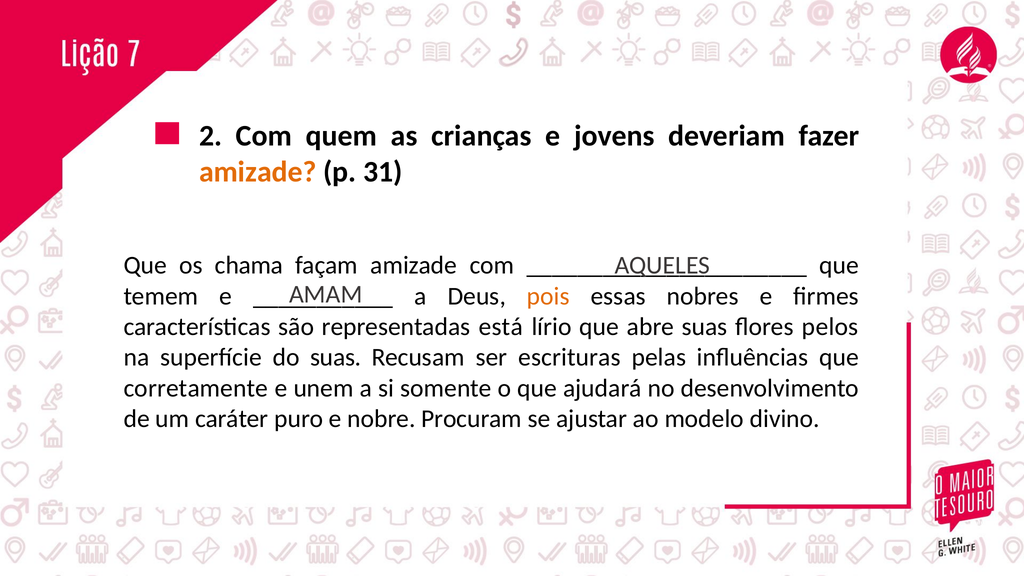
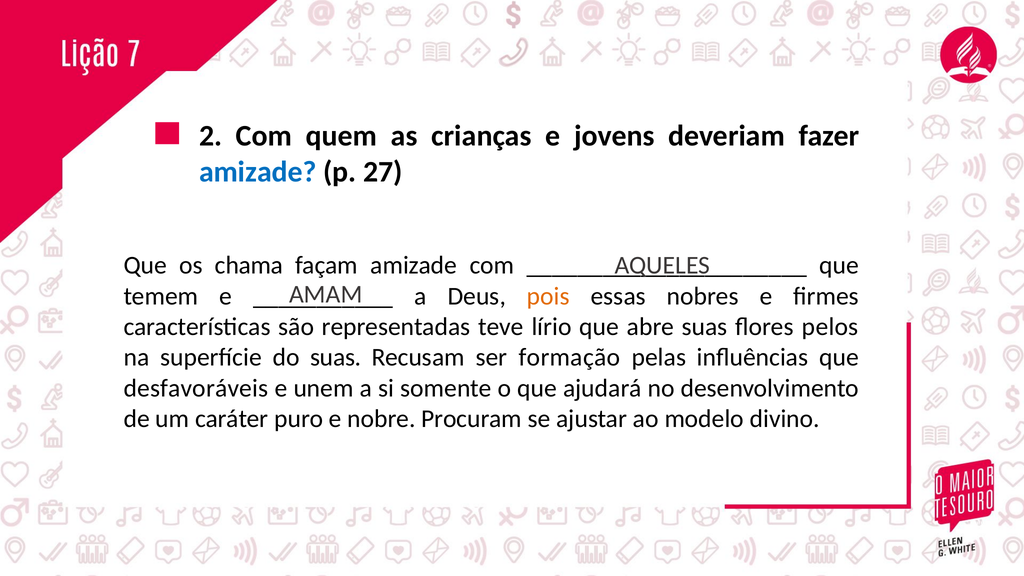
amizade at (258, 172) colour: orange -> blue
31: 31 -> 27
está: está -> teve
escrituras: escrituras -> formação
corretamente: corretamente -> desfavoráveis
